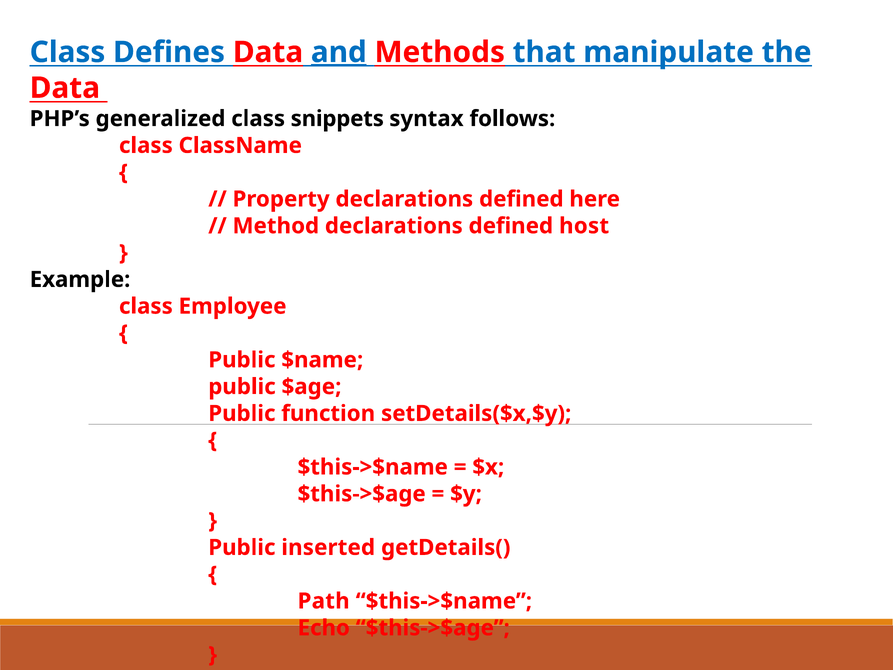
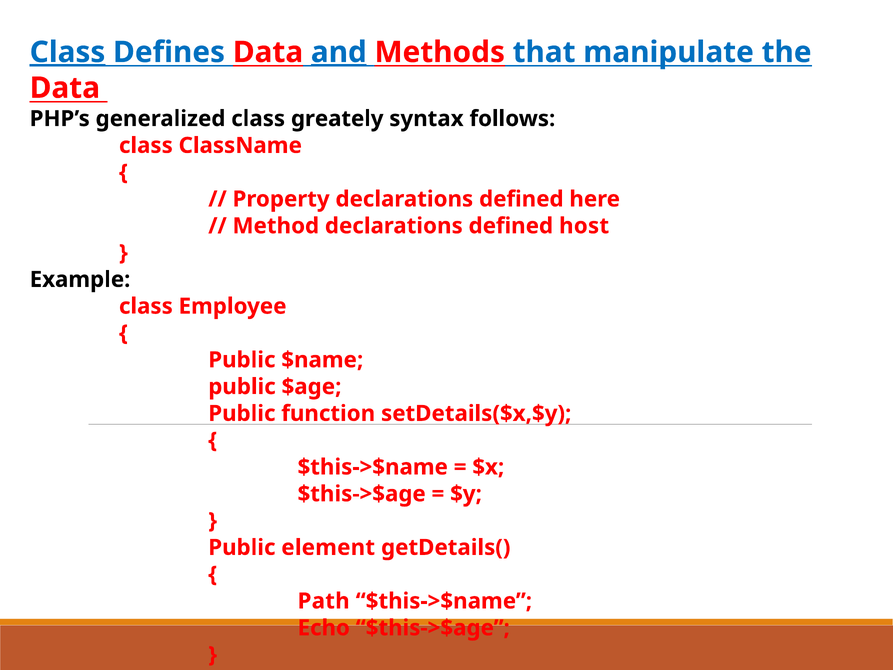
Class at (67, 52) underline: none -> present
snippets: snippets -> greately
inserted: inserted -> element
